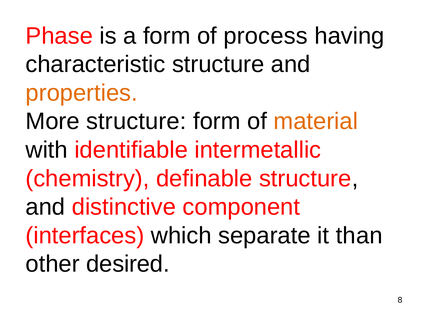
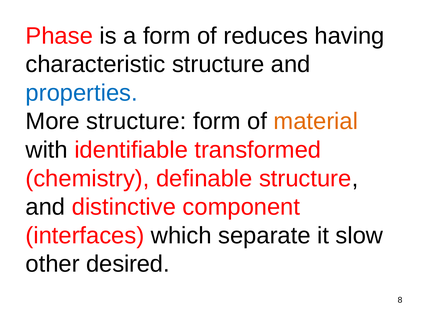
process: process -> reduces
properties colour: orange -> blue
intermetallic: intermetallic -> transformed
than: than -> slow
